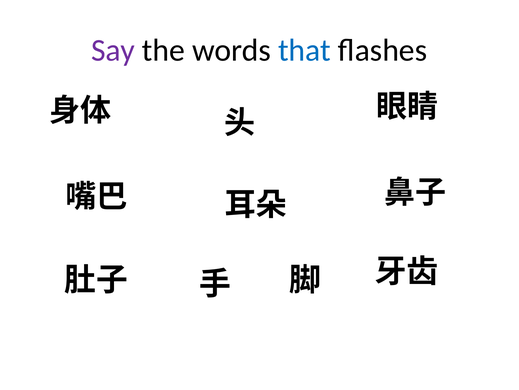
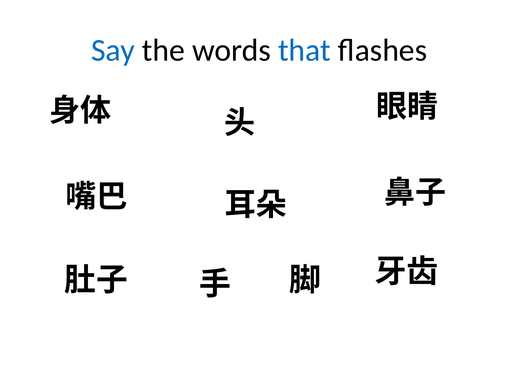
Say colour: purple -> blue
